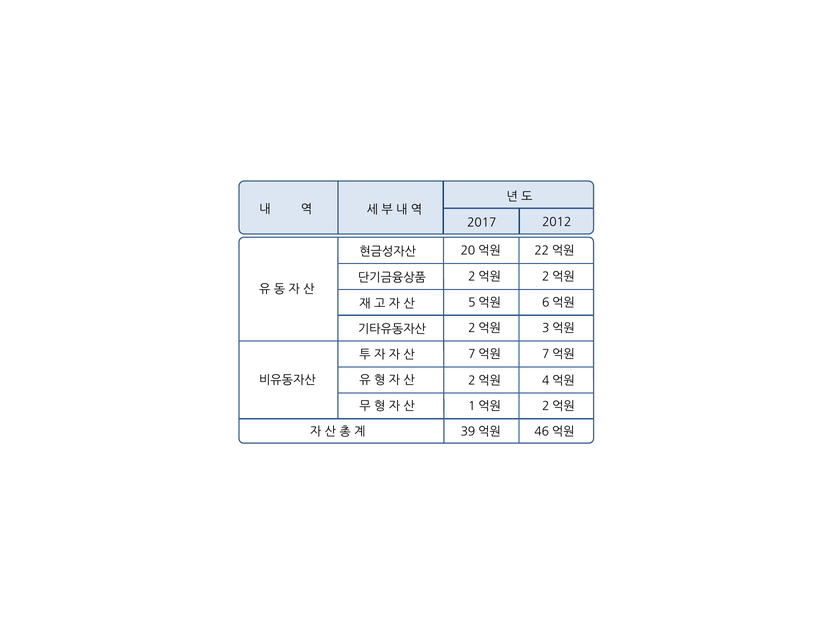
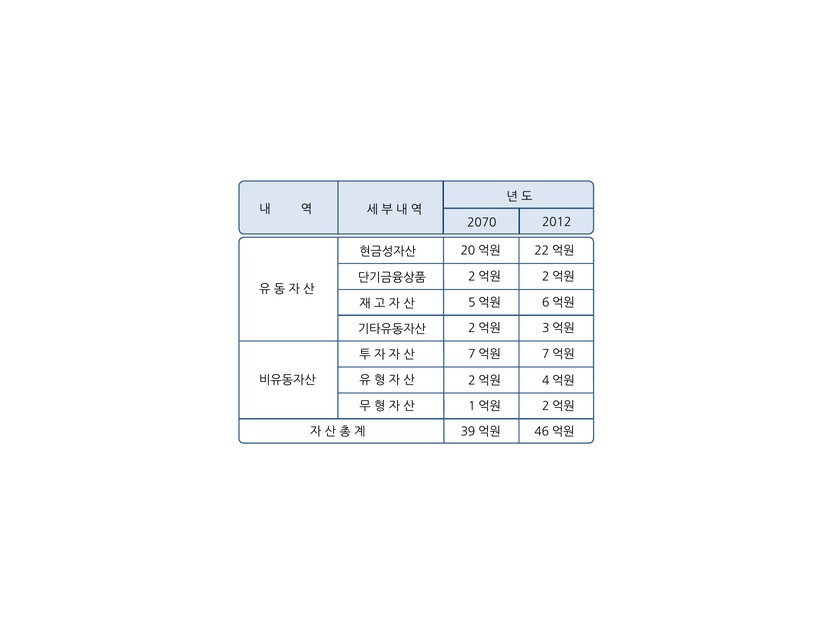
2017: 2017 -> 2070
